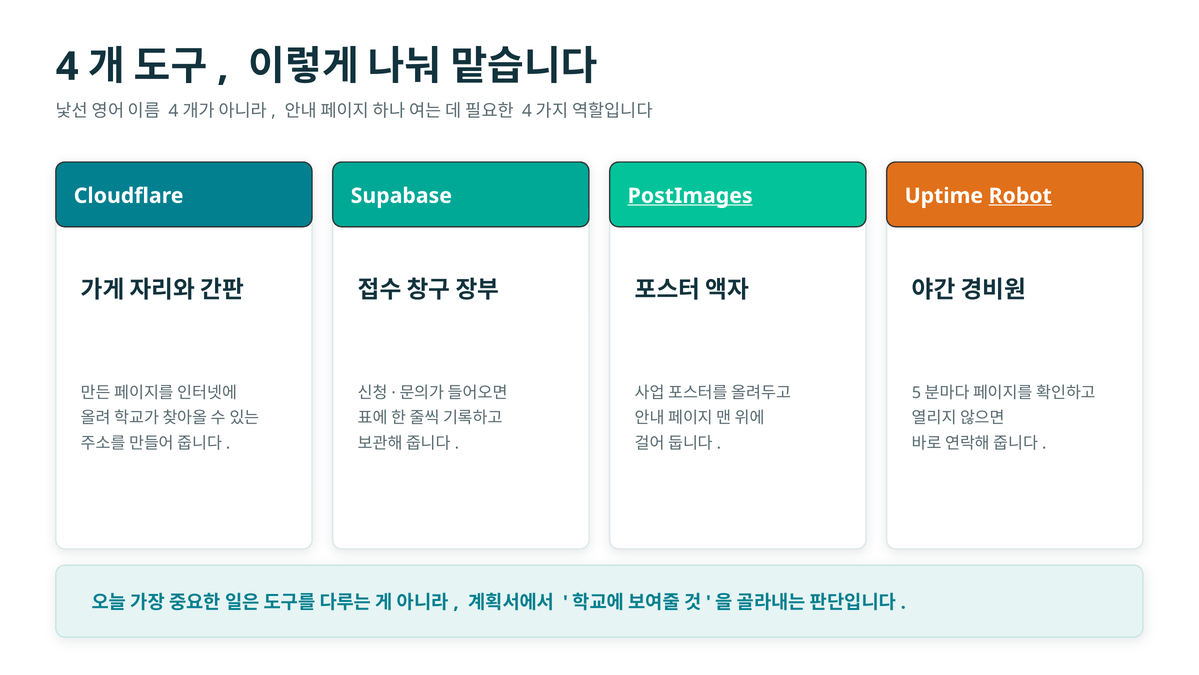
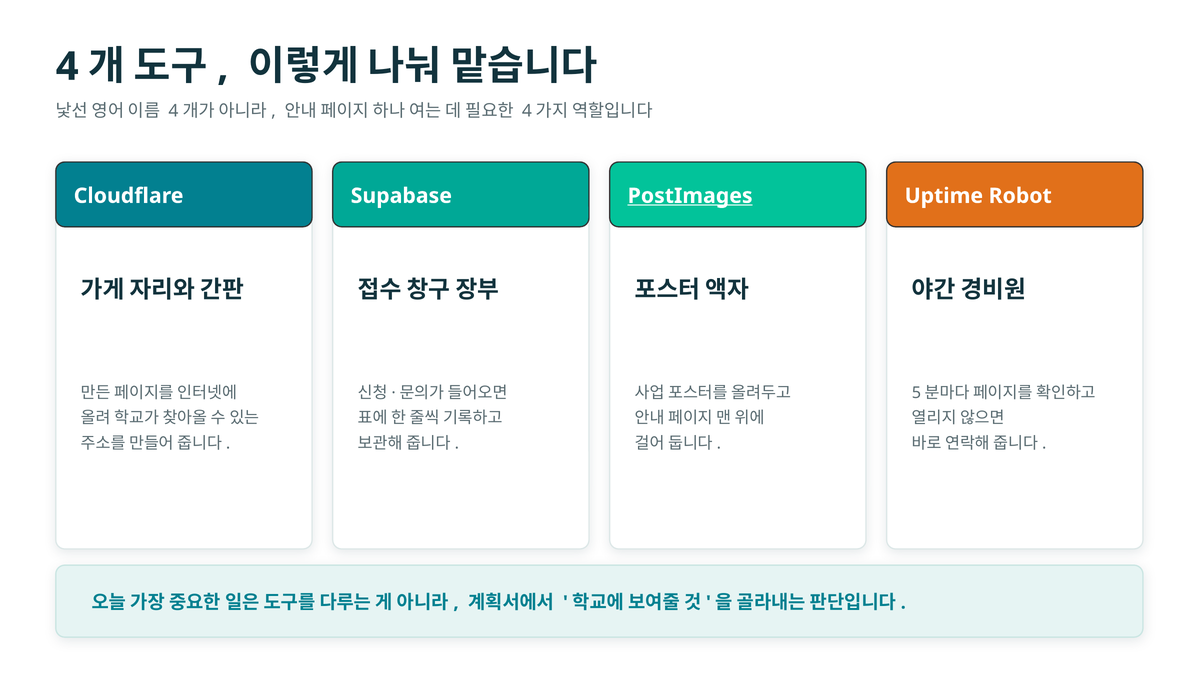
Robot underline: present -> none
